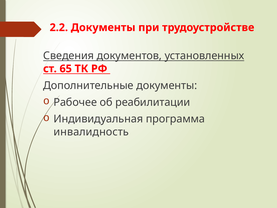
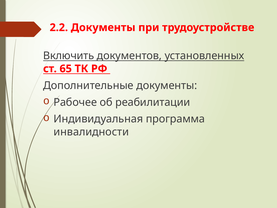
Сведения: Сведения -> Включить
инвалидность: инвалидность -> инвалидности
